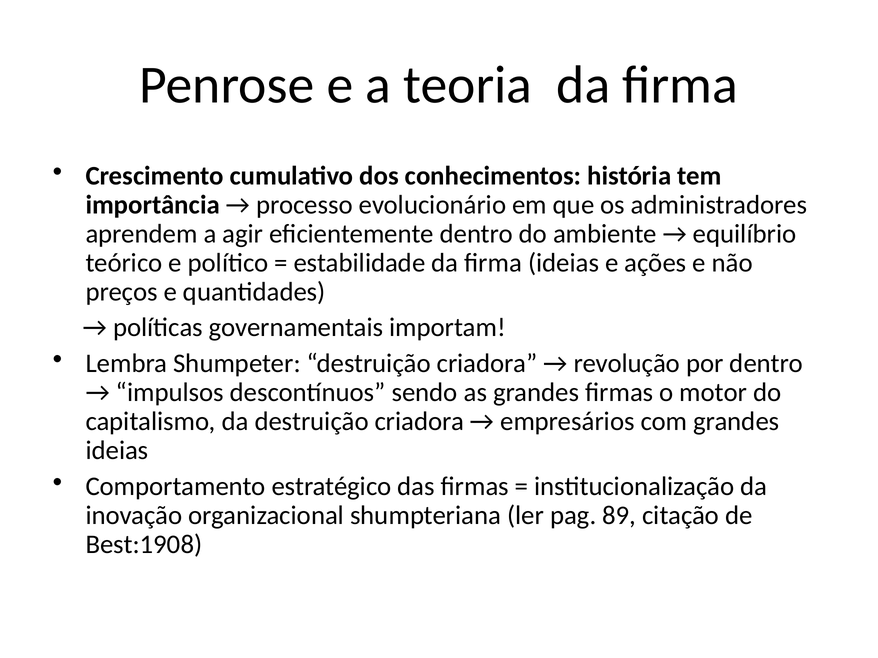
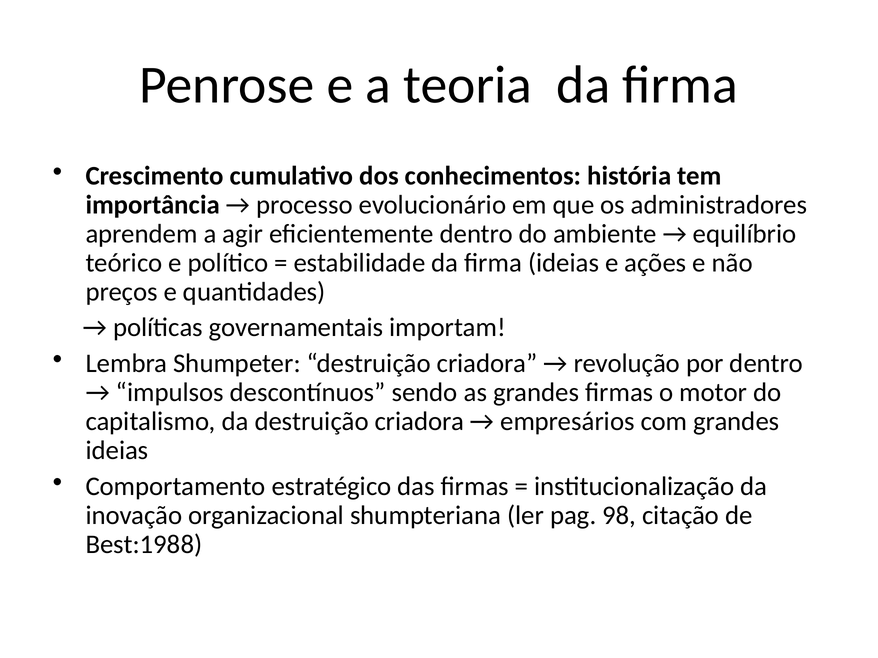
89: 89 -> 98
Best:1908: Best:1908 -> Best:1988
